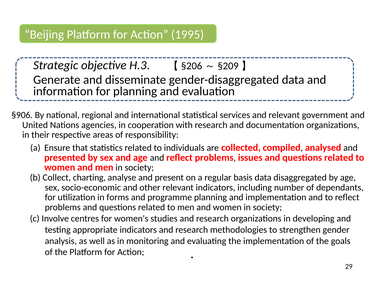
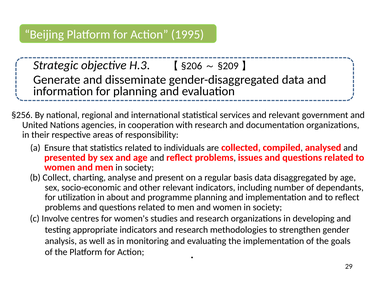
§906: §906 -> §256
forms: forms -> about
